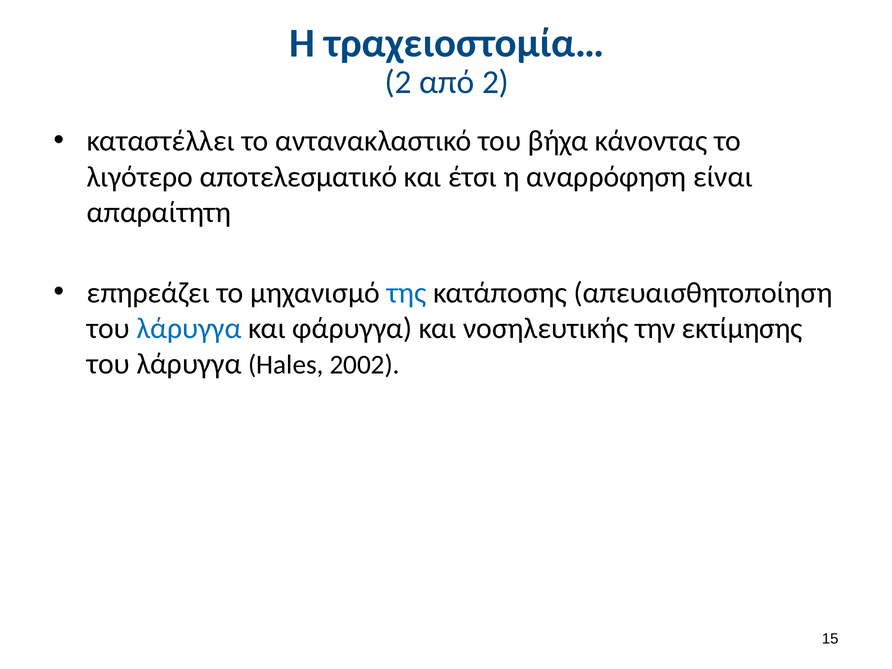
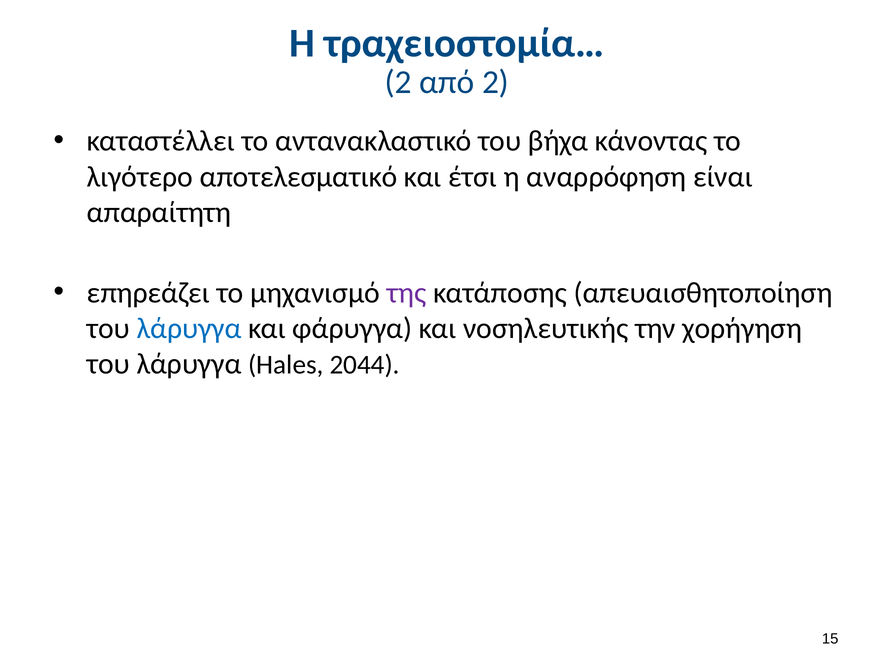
της colour: blue -> purple
εκτίμησης: εκτίμησης -> χορήγηση
2002: 2002 -> 2044
